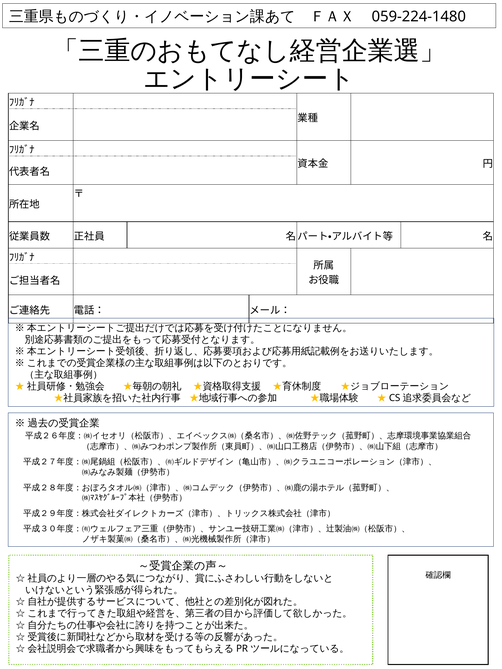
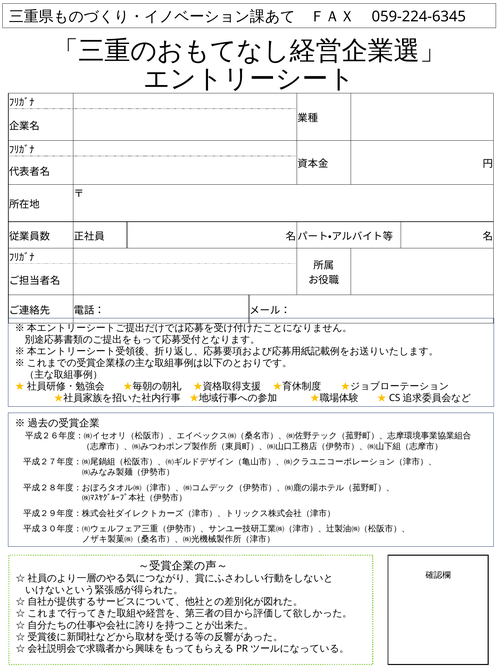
059-224-1480: 059-224-1480 -> 059-224-6345
